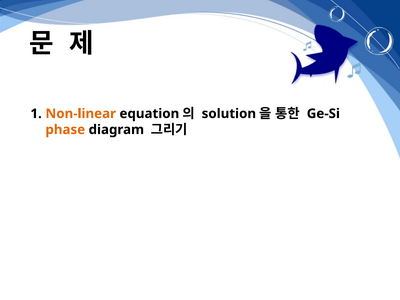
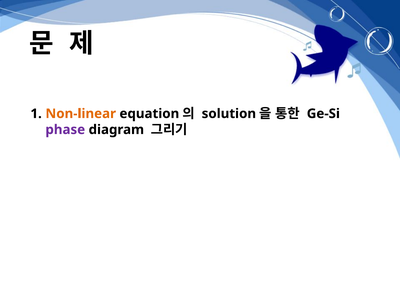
phase colour: orange -> purple
